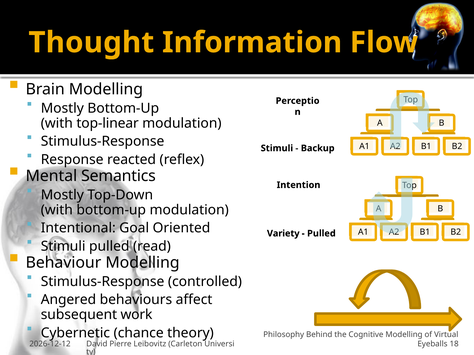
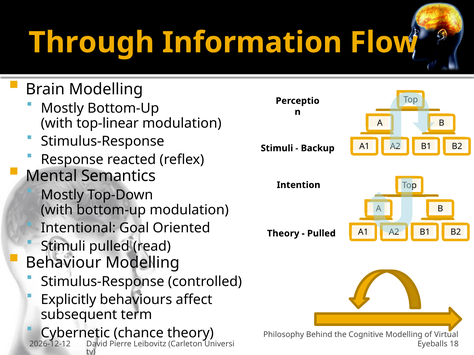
Thought: Thought -> Through
Variety at (283, 234): Variety -> Theory
Angered: Angered -> Explicitly
work: work -> term
